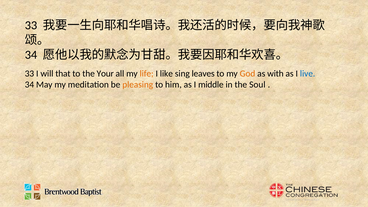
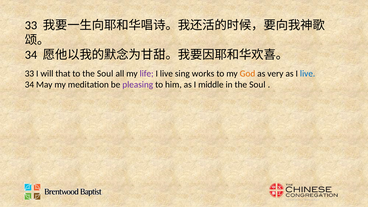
to the Your: Your -> Soul
life colour: orange -> purple
like at (166, 74): like -> live
leaves: leaves -> works
with: with -> very
pleasing colour: orange -> purple
